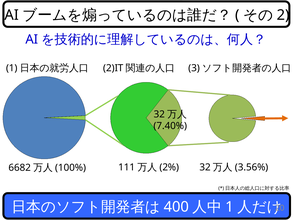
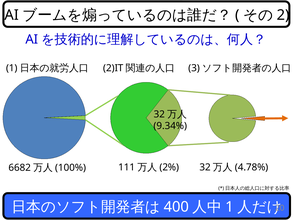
7.40%: 7.40% -> 9.34%
3.56%: 3.56% -> 4.78%
